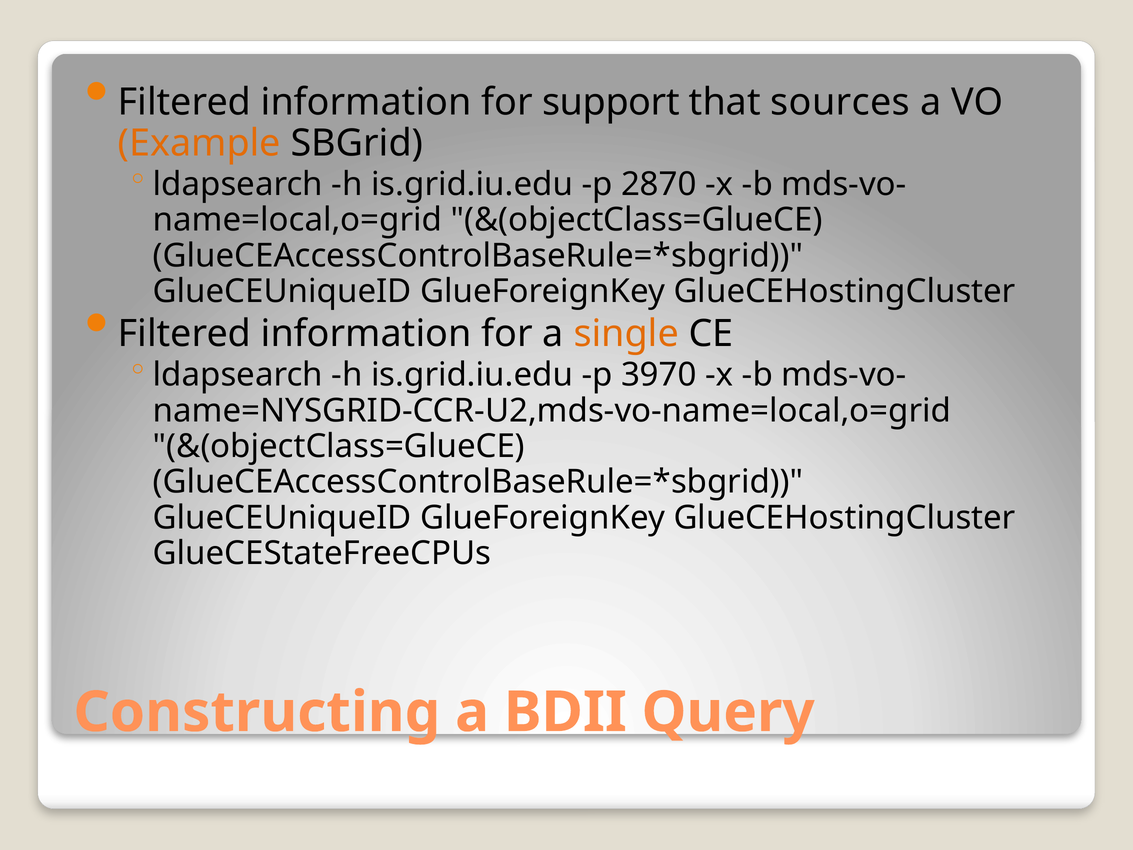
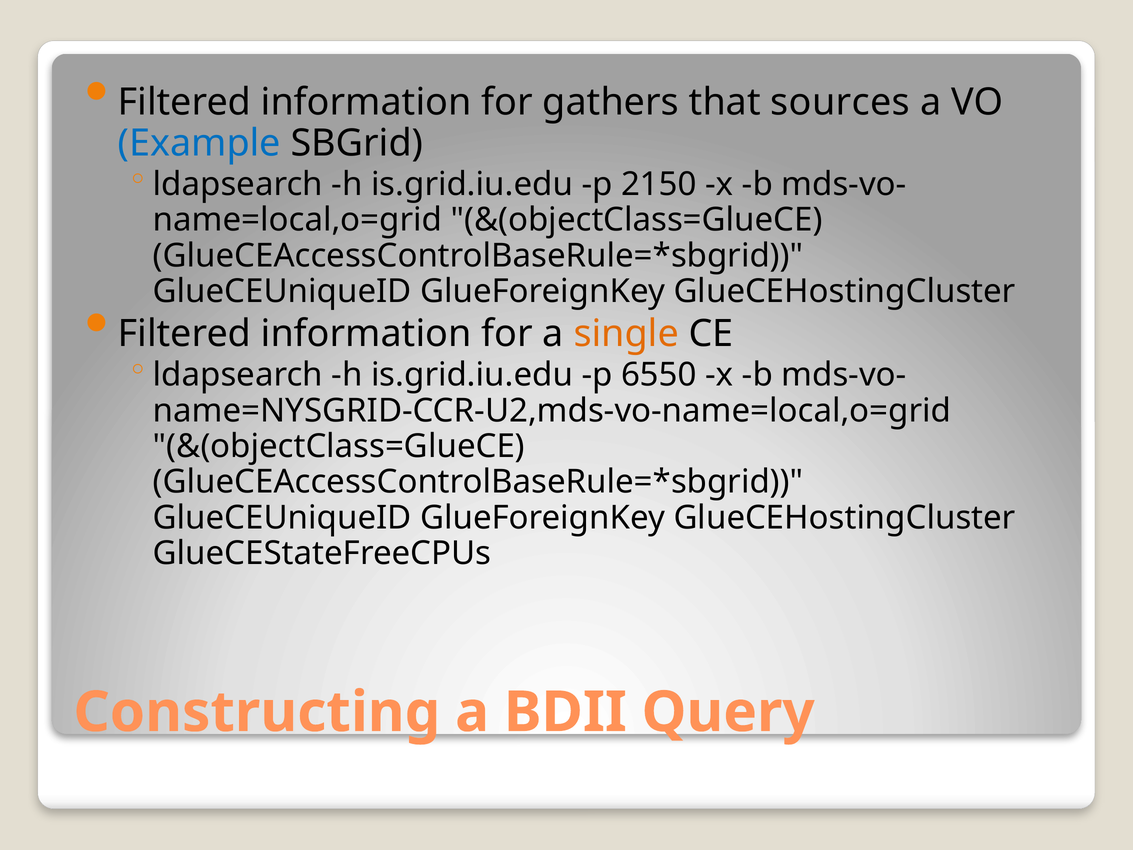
support: support -> gathers
Example colour: orange -> blue
2870: 2870 -> 2150
3970: 3970 -> 6550
